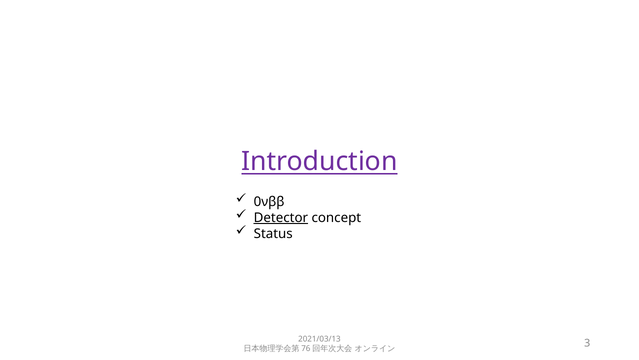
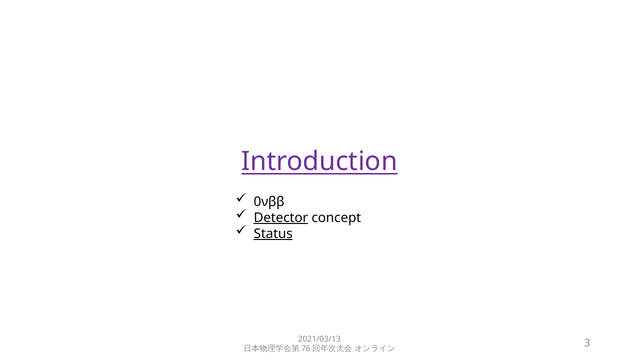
Status underline: none -> present
